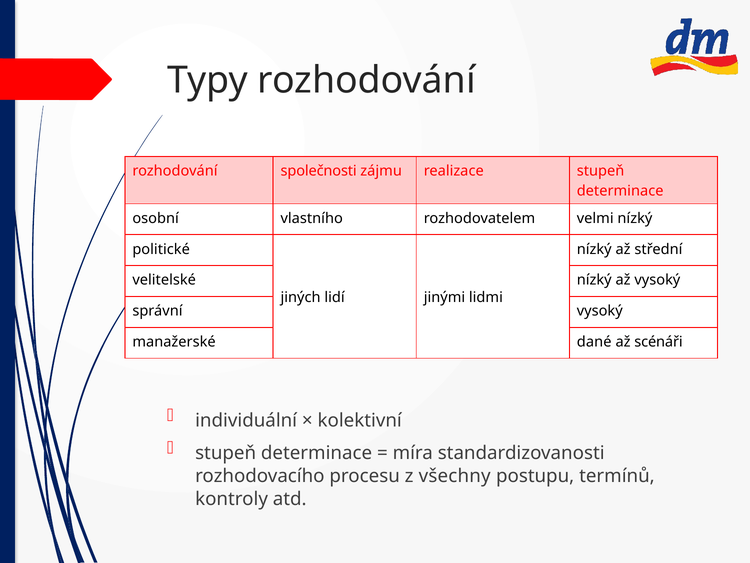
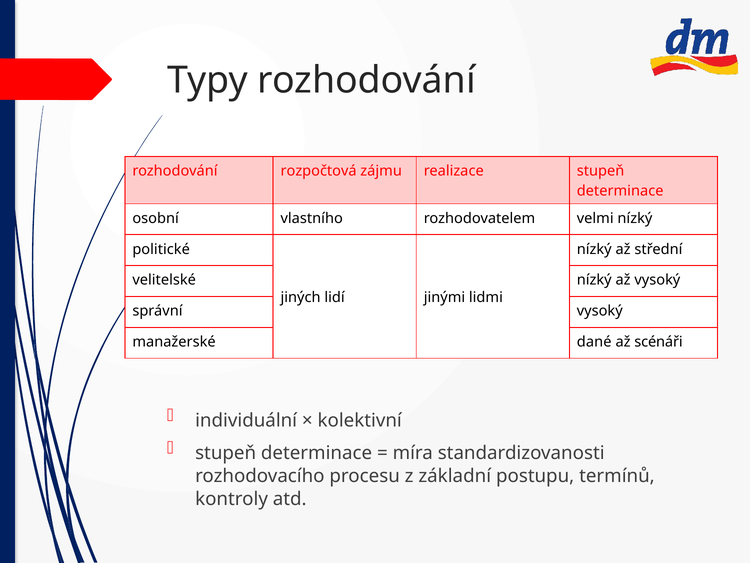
společnosti: společnosti -> rozpočtová
všechny: všechny -> základní
